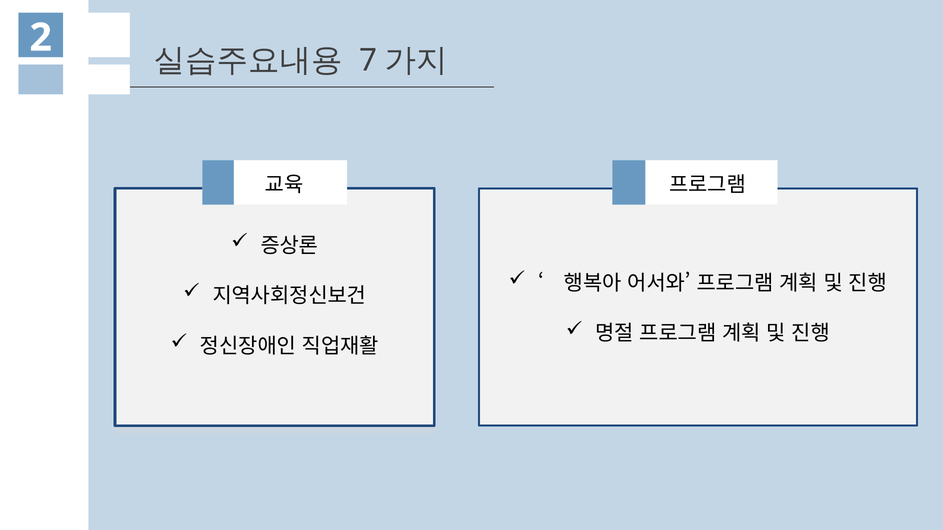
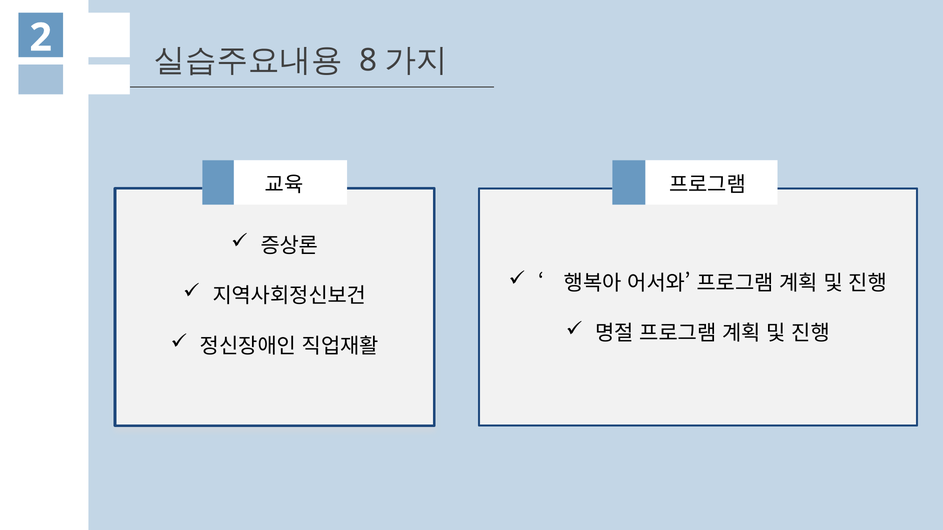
7: 7 -> 8
